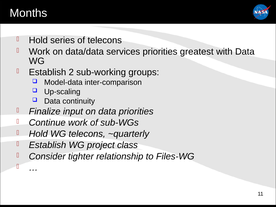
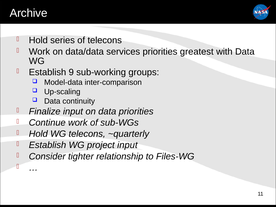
Months: Months -> Archive
2: 2 -> 9
project class: class -> input
